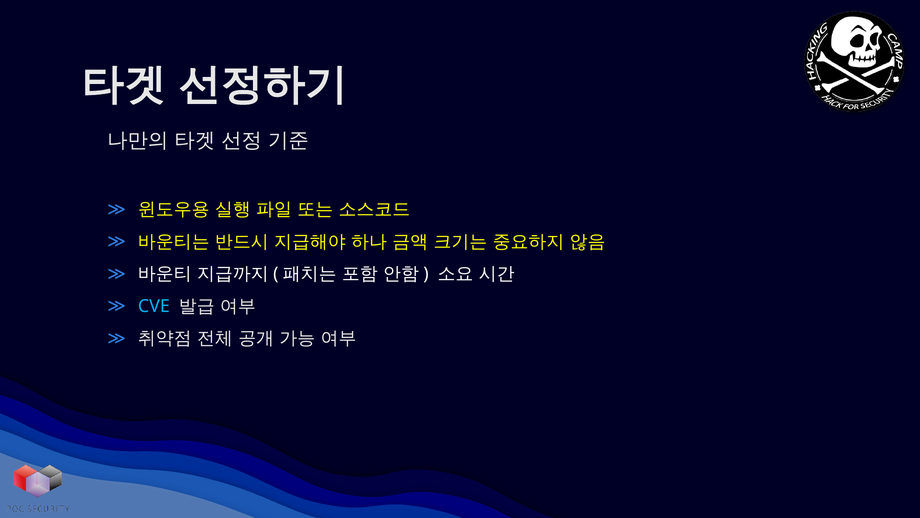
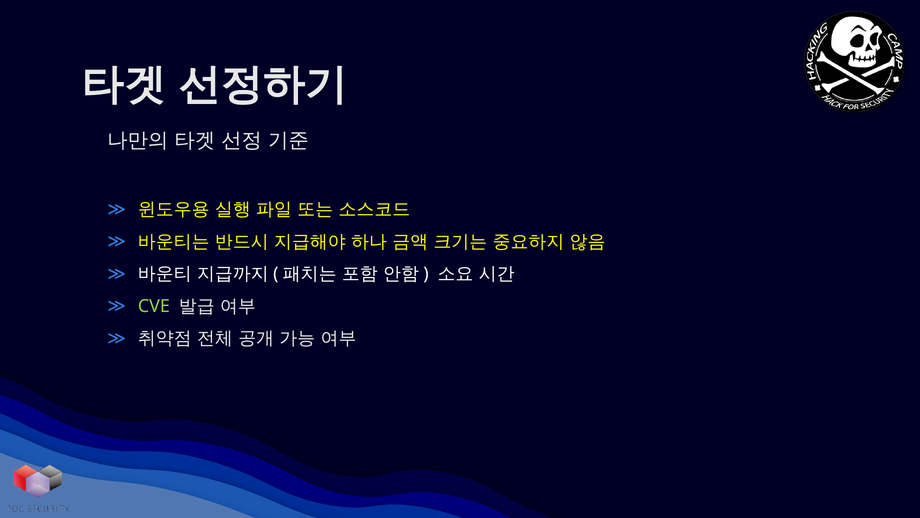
CVE colour: light blue -> light green
